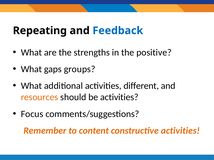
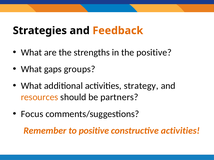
Repeating: Repeating -> Strategies
Feedback colour: blue -> orange
different: different -> strategy
be activities: activities -> partners
to content: content -> positive
